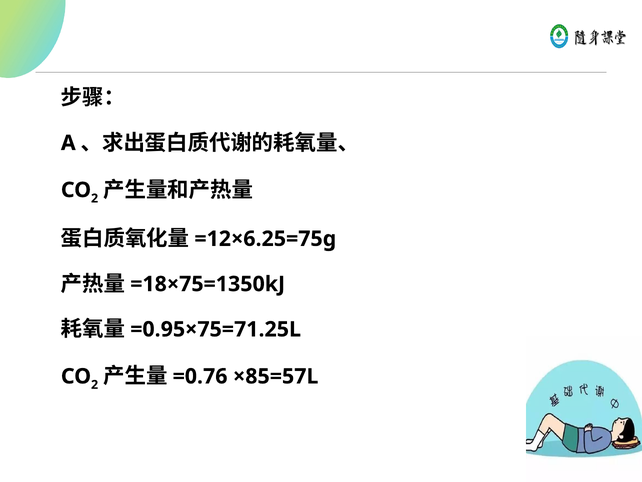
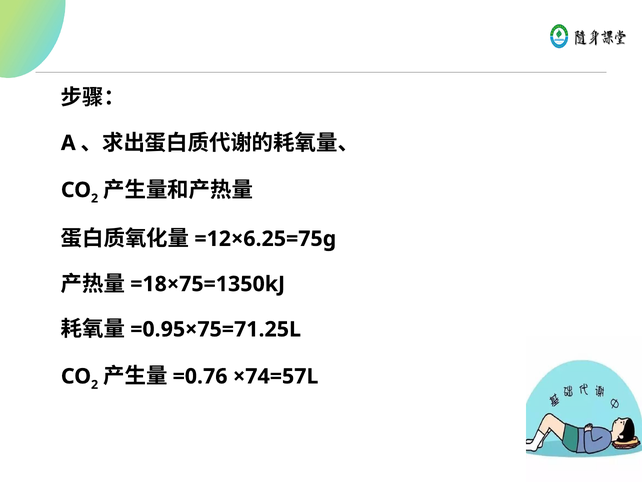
×85=57L: ×85=57L -> ×74=57L
